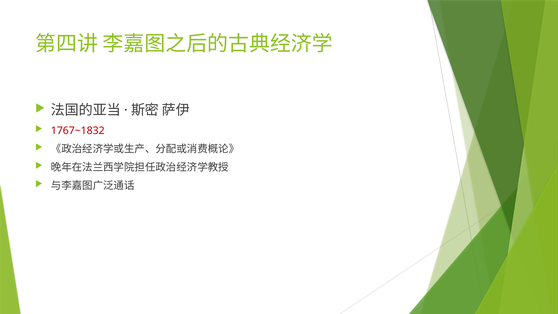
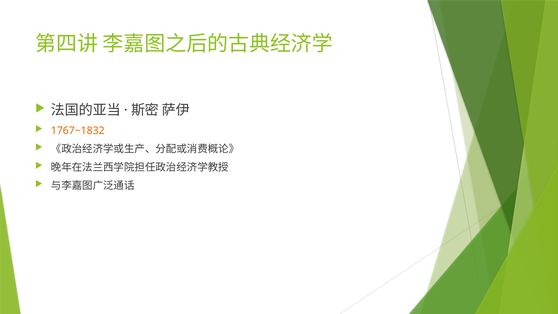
1767~1832 colour: red -> orange
